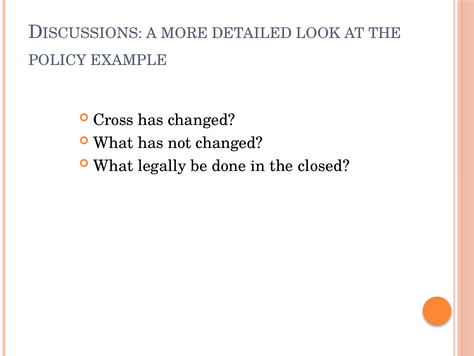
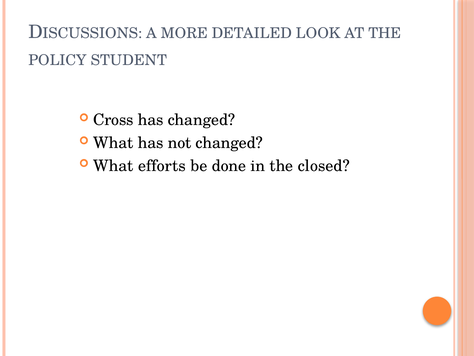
EXAMPLE: EXAMPLE -> STUDENT
legally: legally -> efforts
